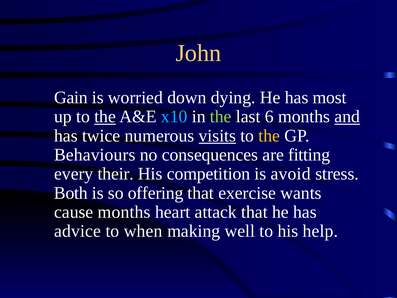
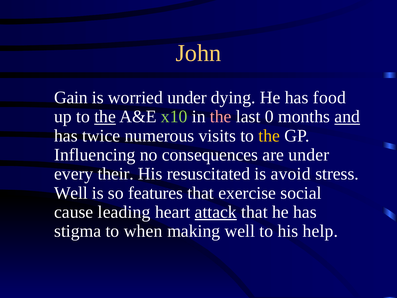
worried down: down -> under
most: most -> food
x10 colour: light blue -> light green
the at (221, 116) colour: light green -> pink
6: 6 -> 0
visits underline: present -> none
Behaviours: Behaviours -> Influencing
are fitting: fitting -> under
competition: competition -> resuscitated
Both at (71, 193): Both -> Well
offering: offering -> features
wants: wants -> social
cause months: months -> leading
attack underline: none -> present
advice: advice -> stigma
